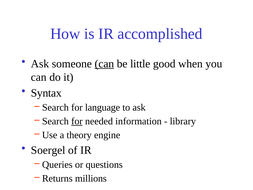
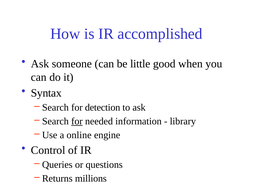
can at (104, 64) underline: present -> none
language: language -> detection
theory: theory -> online
Soergel: Soergel -> Control
